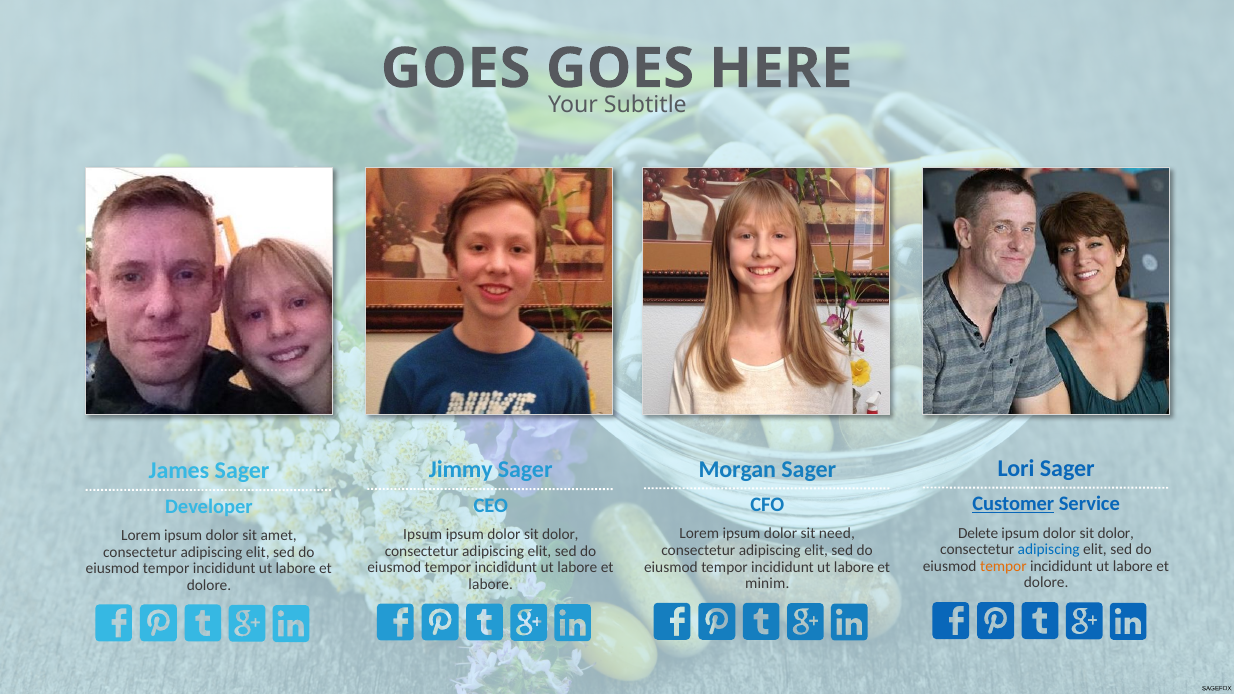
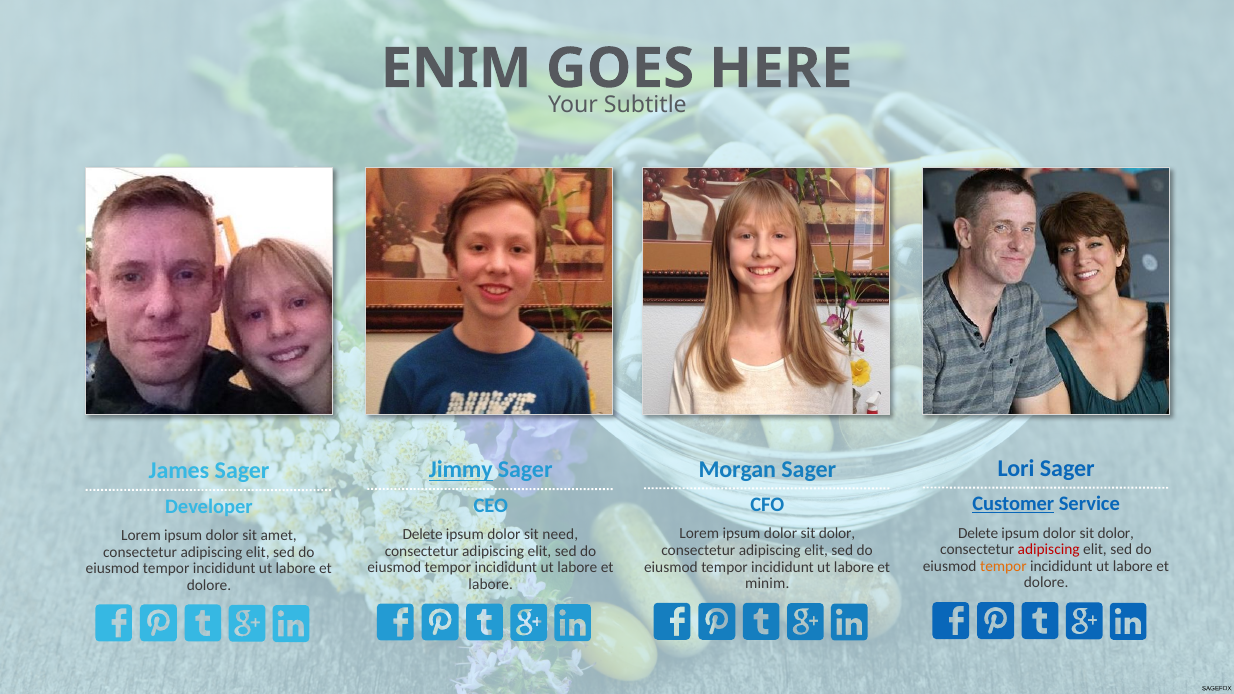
GOES at (456, 69): GOES -> ENIM
Jimmy underline: none -> present
need at (837, 534): need -> dolor
Ipsum at (423, 534): Ipsum -> Delete
dolor at (560, 534): dolor -> need
adipiscing at (1049, 550) colour: blue -> red
